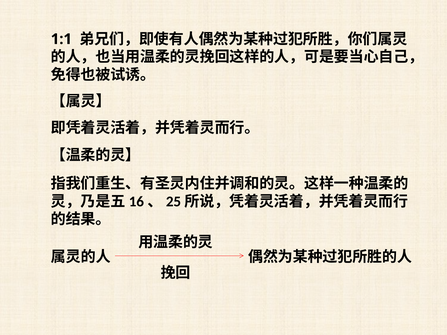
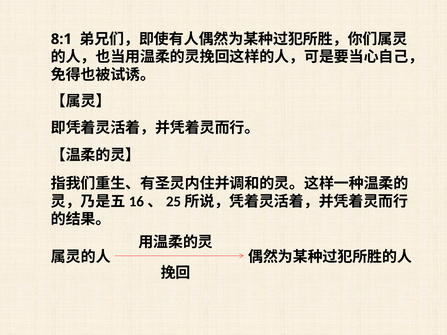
1:1: 1:1 -> 8:1
